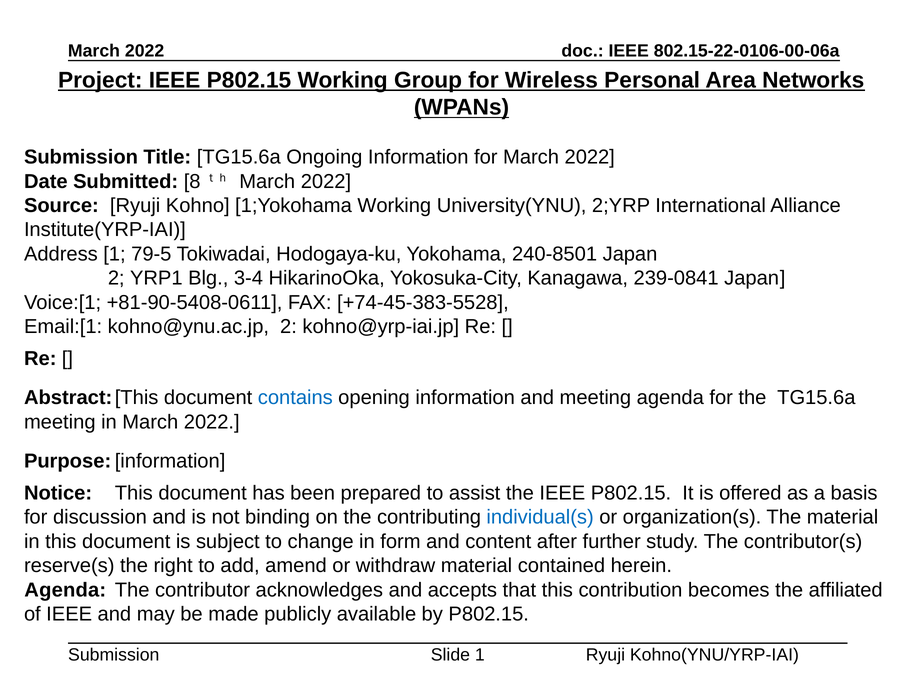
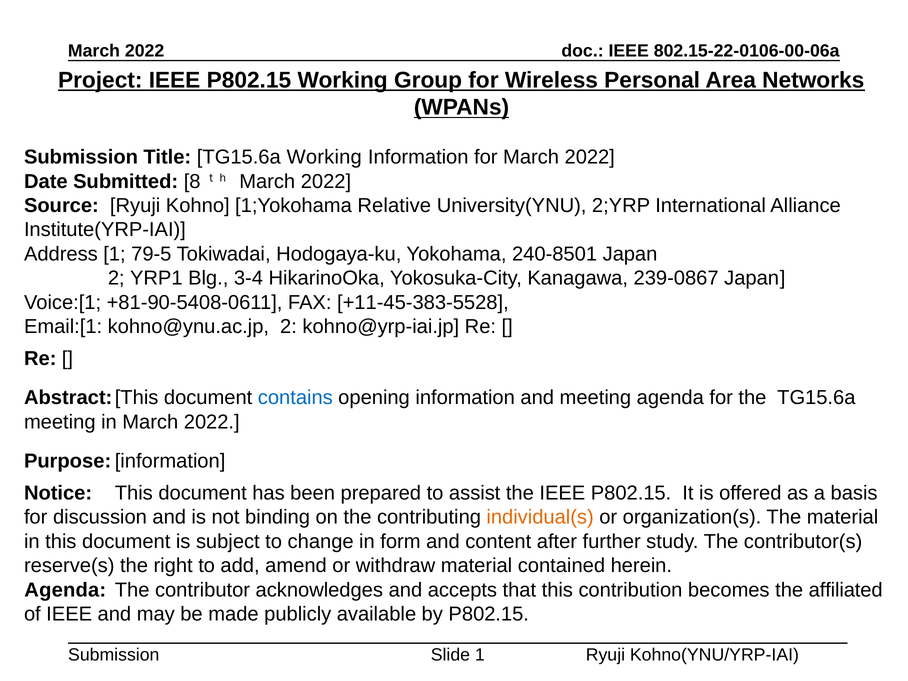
TG15.6a Ongoing: Ongoing -> Working
1;Yokohama Working: Working -> Relative
239-0841: 239-0841 -> 239-0867
+74-45-383-5528: +74-45-383-5528 -> +11-45-383-5528
individual(s colour: blue -> orange
